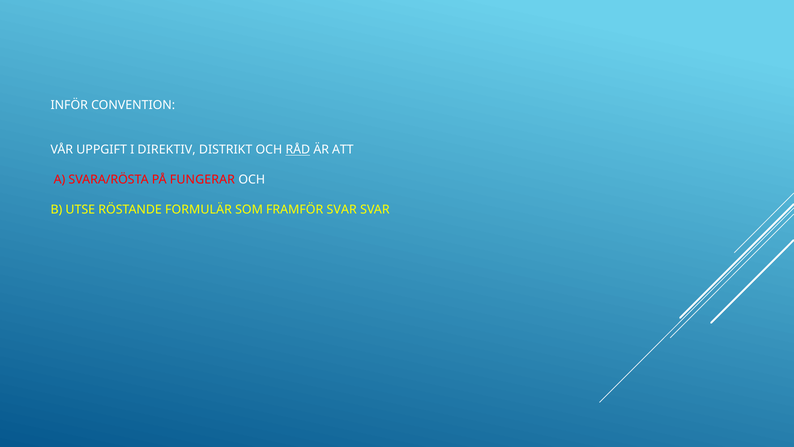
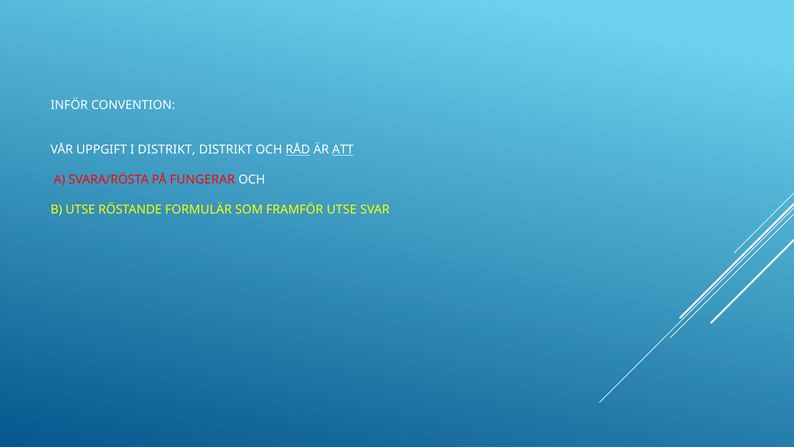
I DIREKTIV: DIREKTIV -> DISTRIKT
ATT underline: none -> present
FRAMFÖR SVAR: SVAR -> UTSE
